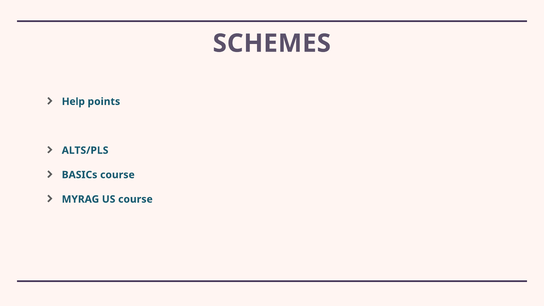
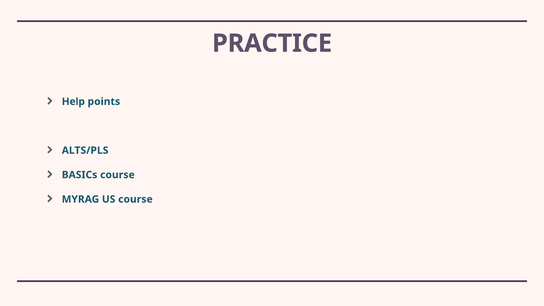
SCHEMES: SCHEMES -> PRACTICE
